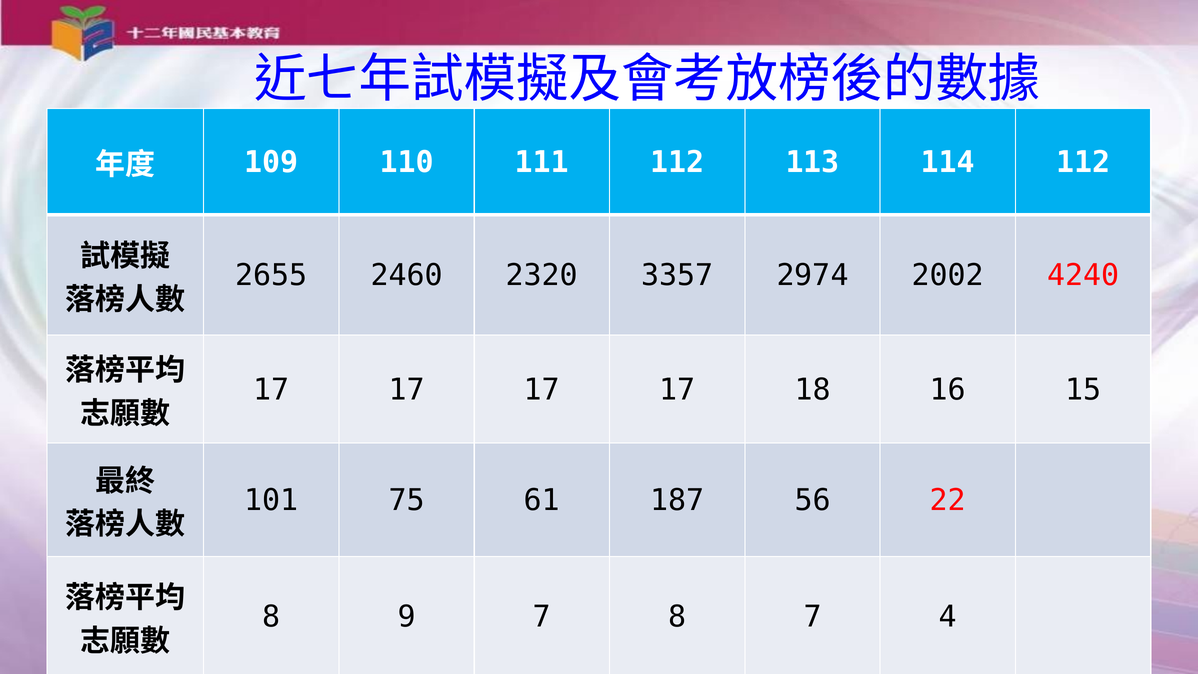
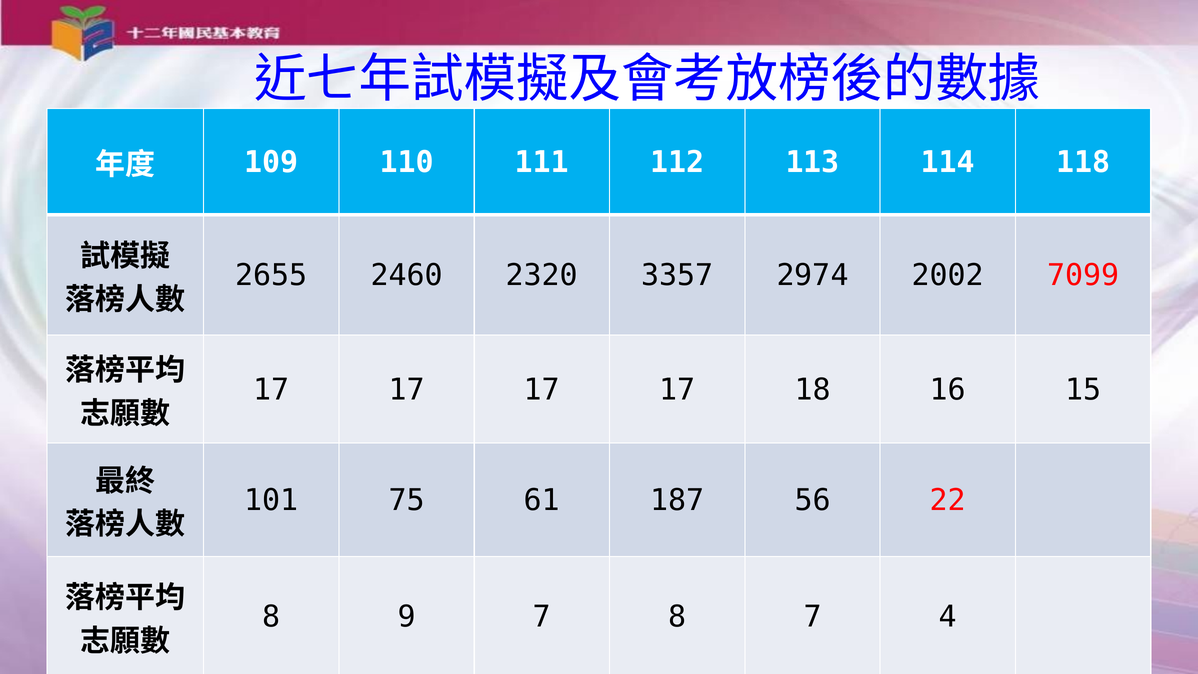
114 112: 112 -> 118
4240: 4240 -> 7099
